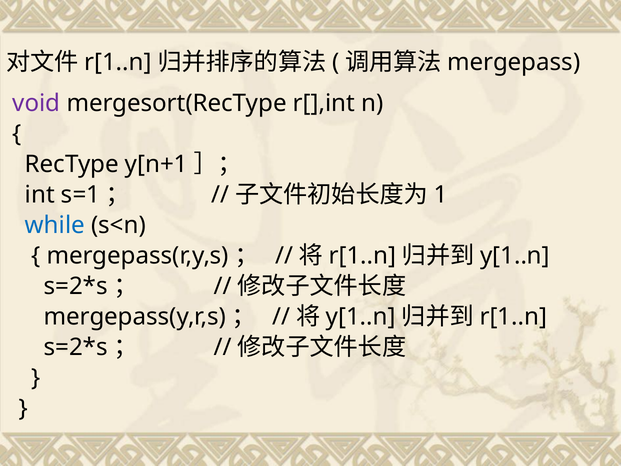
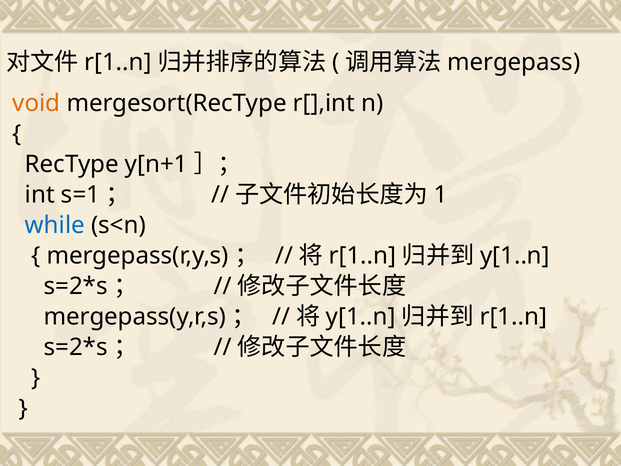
void colour: purple -> orange
